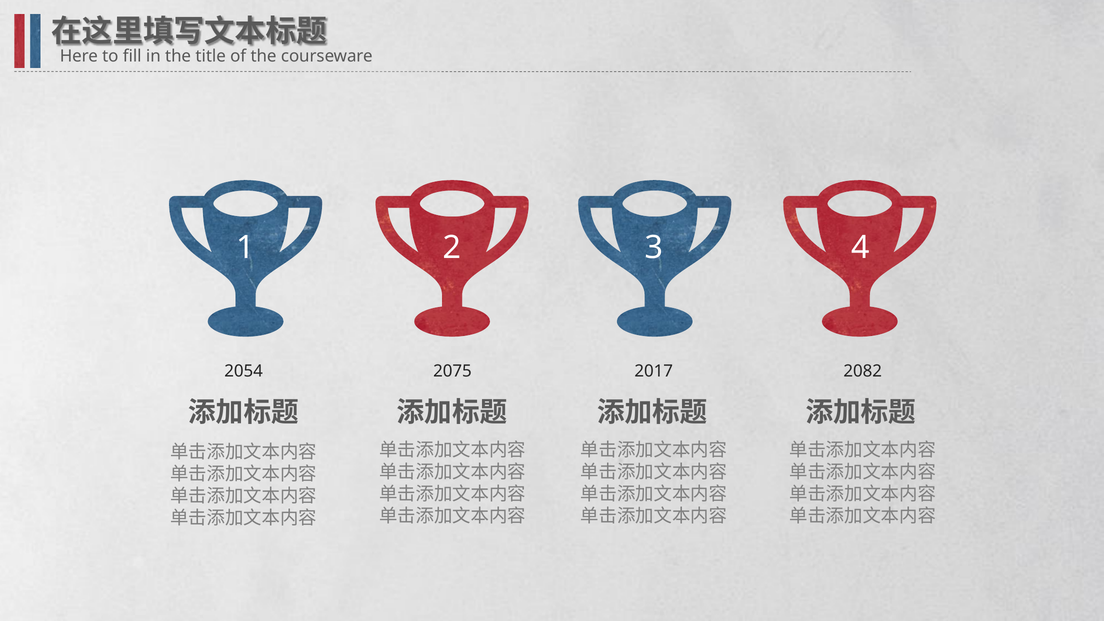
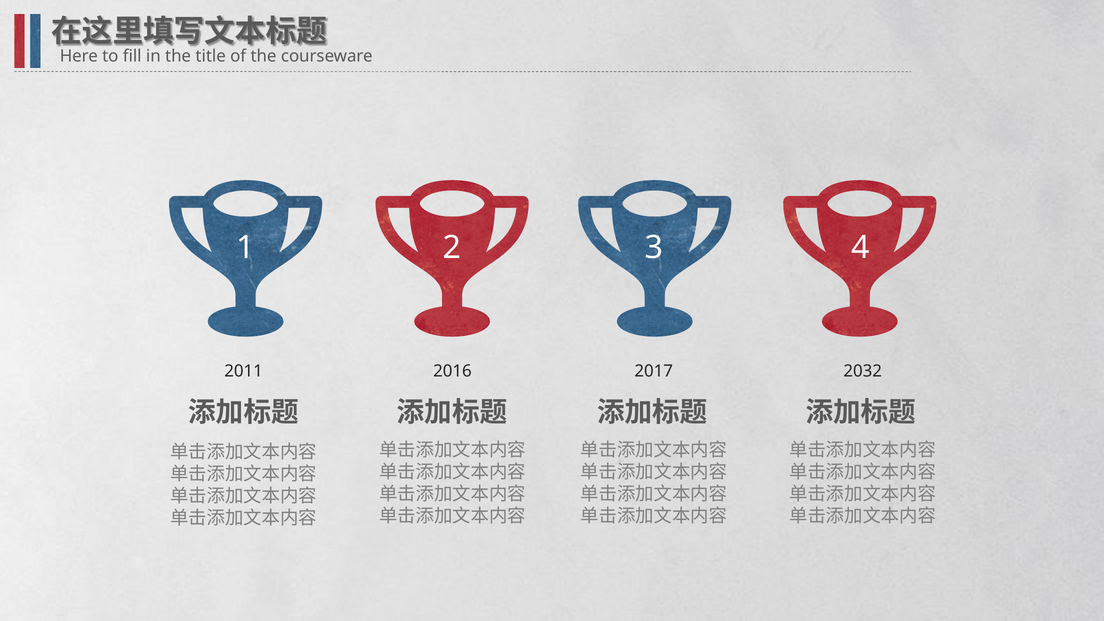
2054: 2054 -> 2011
2075: 2075 -> 2016
2082: 2082 -> 2032
